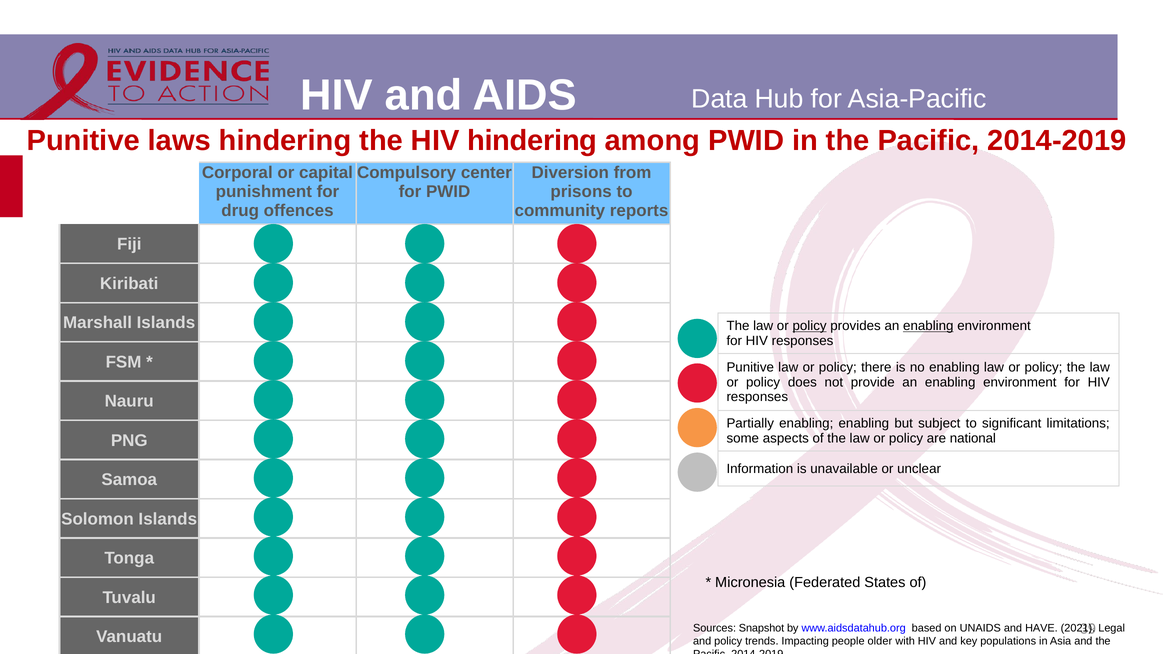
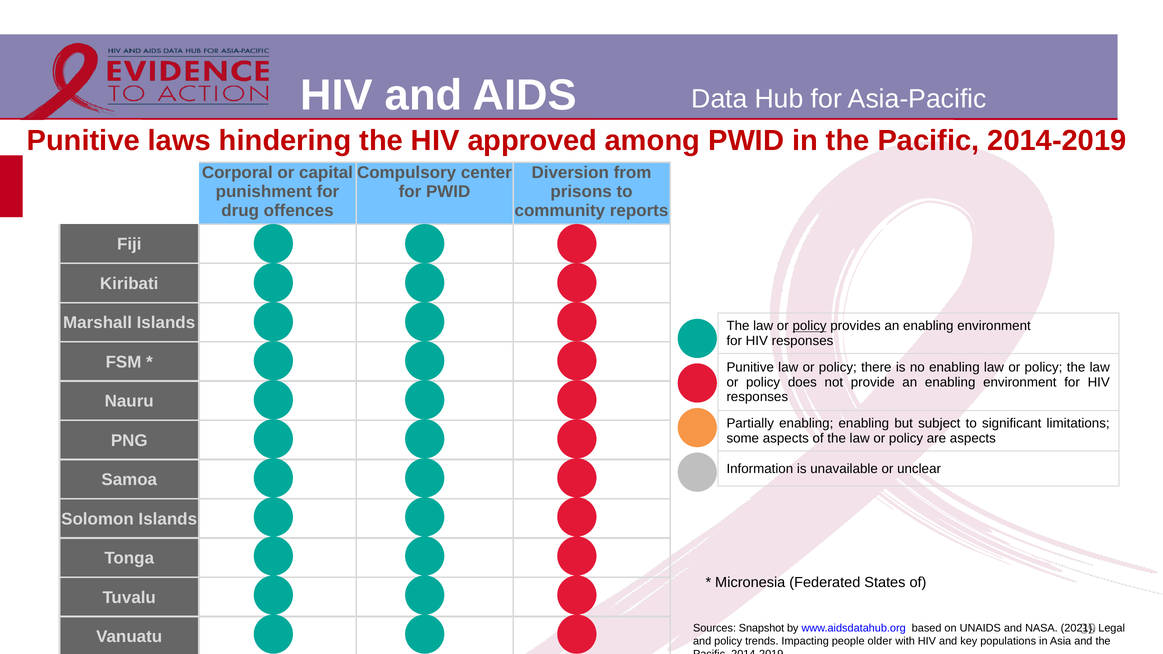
HIV hindering: hindering -> approved
enabling at (928, 326) underline: present -> none
are national: national -> aspects
HAVE: HAVE -> NASA
